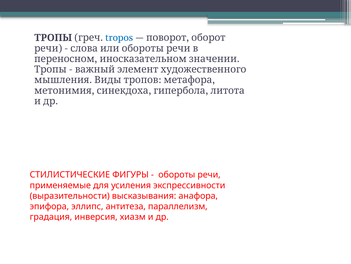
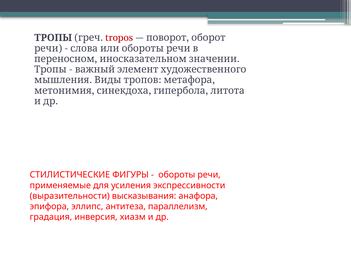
tropos colour: blue -> red
